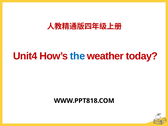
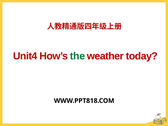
the colour: blue -> green
